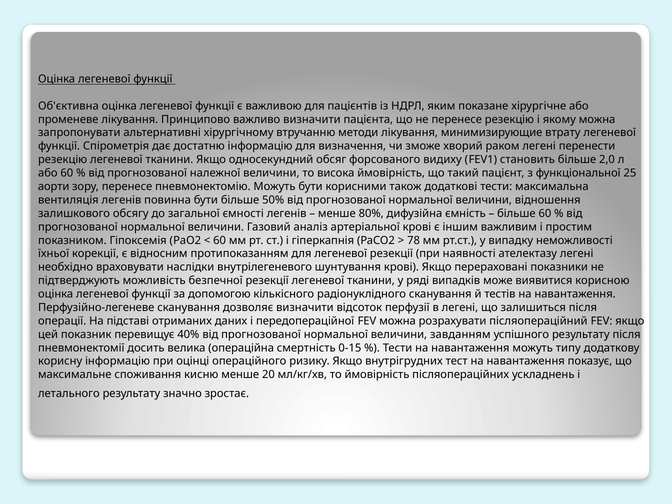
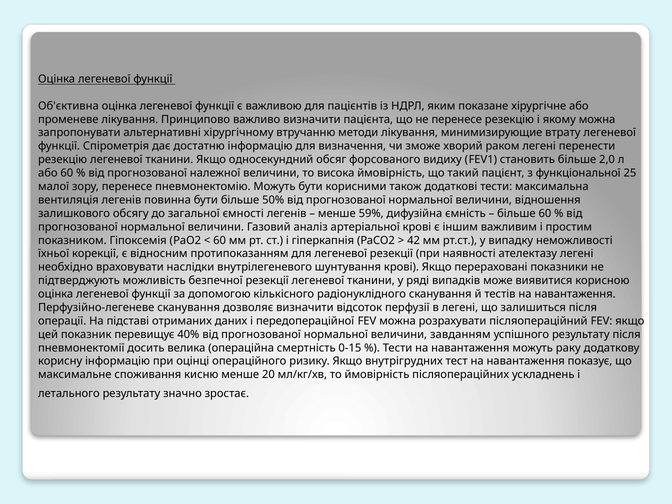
аорти: аорти -> малої
80%: 80% -> 59%
78: 78 -> 42
типу: типу -> раку
